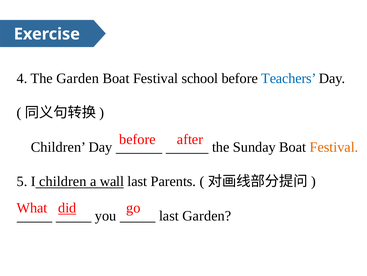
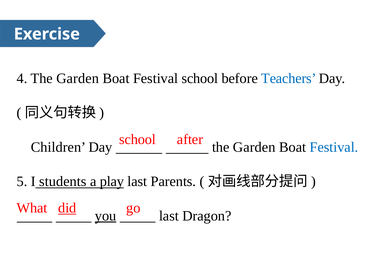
before at (137, 139): before -> school
Day the Sunday: Sunday -> Garden
Festival at (334, 147) colour: orange -> blue
I children: children -> students
wall: wall -> play
you underline: none -> present
last Garden: Garden -> Dragon
